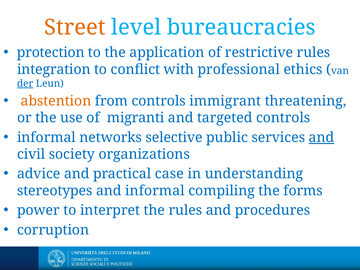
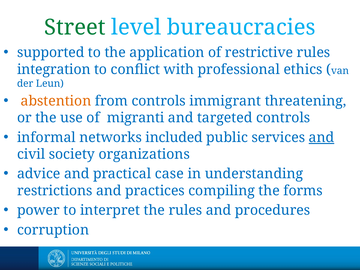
Street colour: orange -> green
protection: protection -> supported
der underline: present -> none
selective: selective -> included
stereotypes: stereotypes -> restrictions
and informal: informal -> practices
